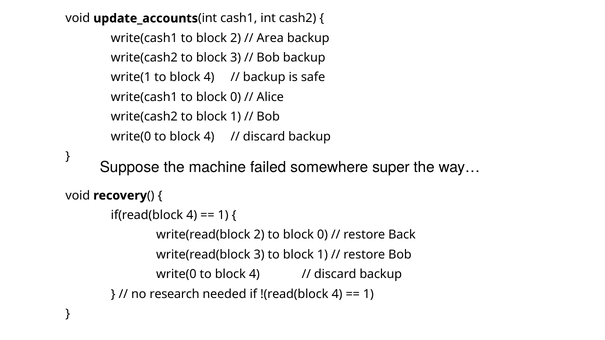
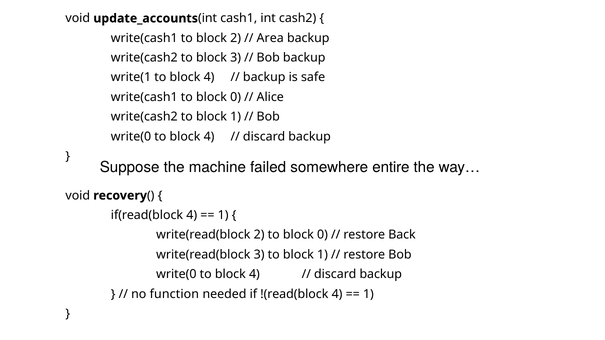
super: super -> entire
research: research -> function
